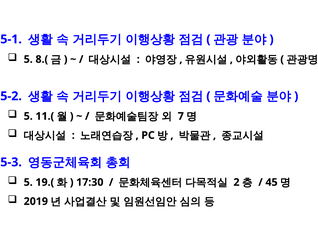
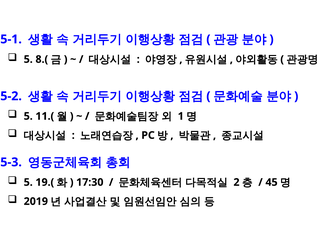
7: 7 -> 1
